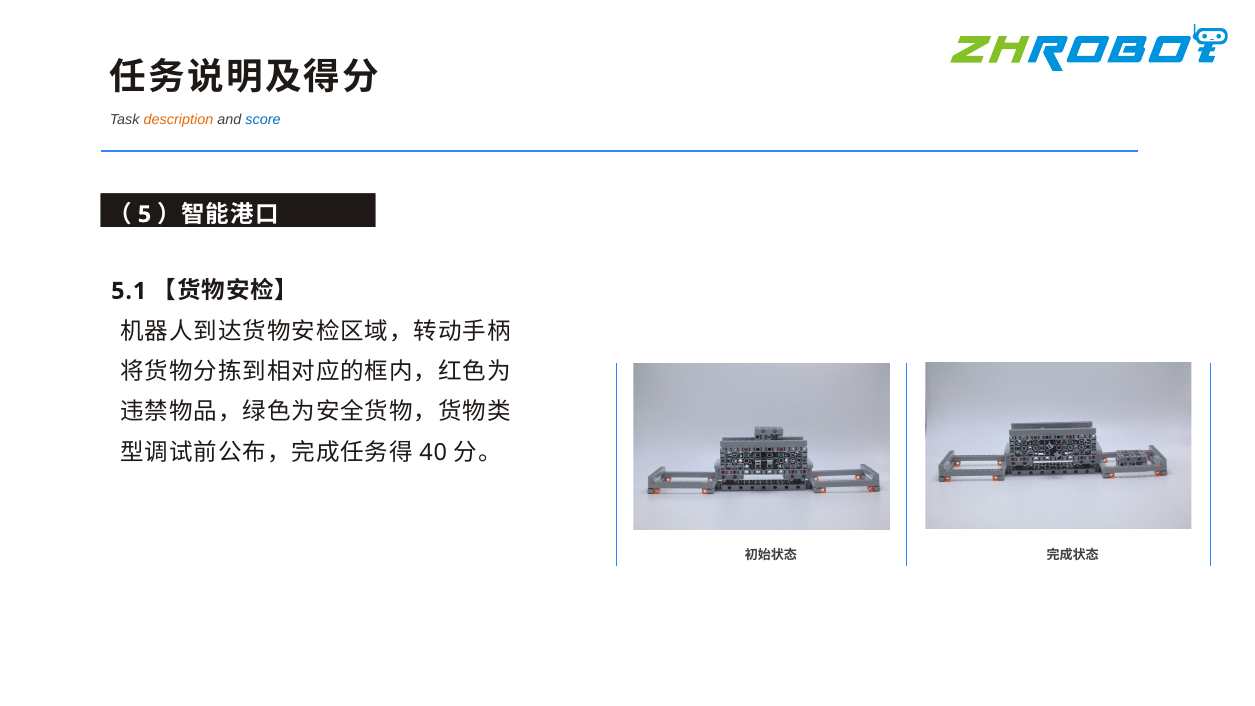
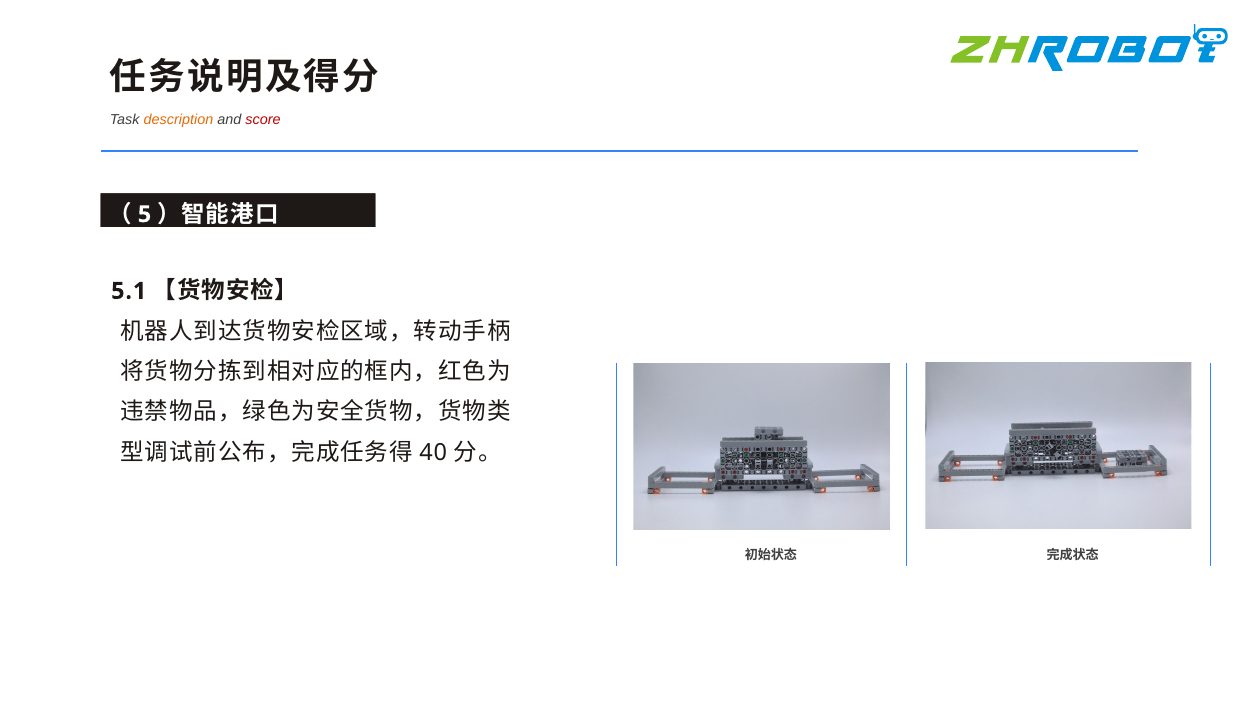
score colour: blue -> red
